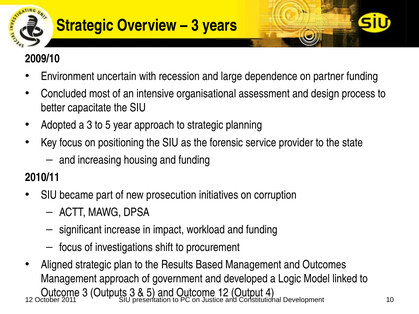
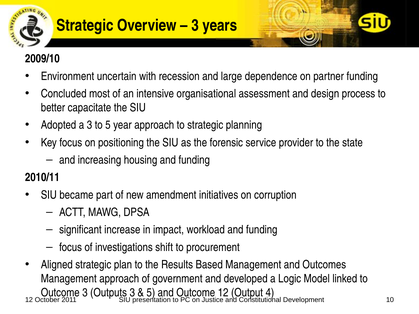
prosecution: prosecution -> amendment
